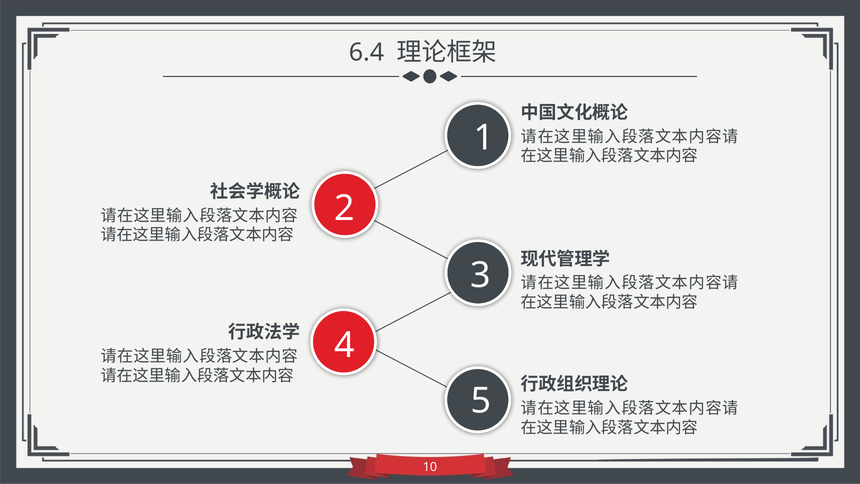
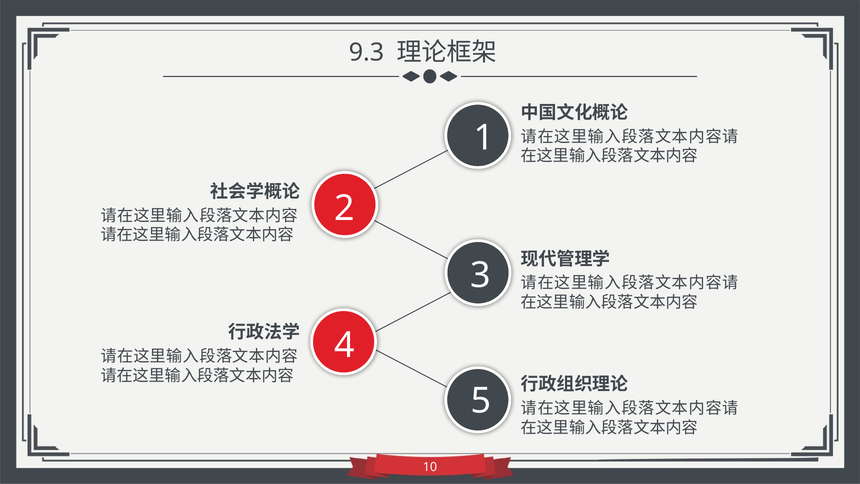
6.4: 6.4 -> 9.3
